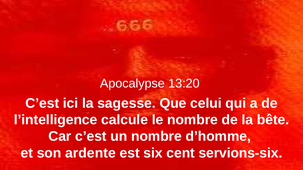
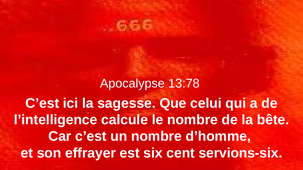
13:20: 13:20 -> 13:78
ardente: ardente -> effrayer
